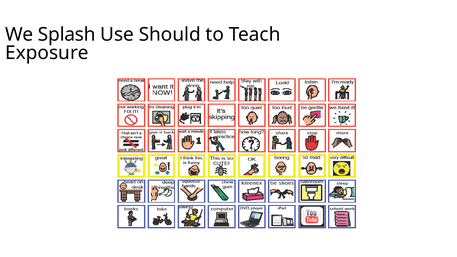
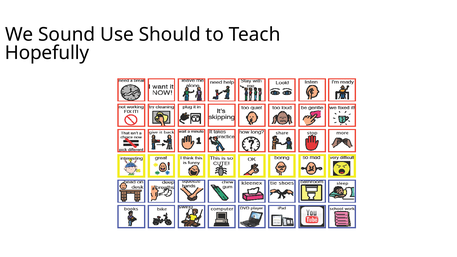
Splash: Splash -> Sound
Exposure: Exposure -> Hopefully
